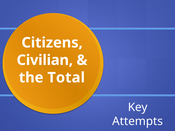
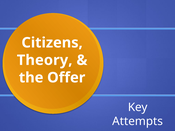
Civilian: Civilian -> Theory
Total: Total -> Offer
